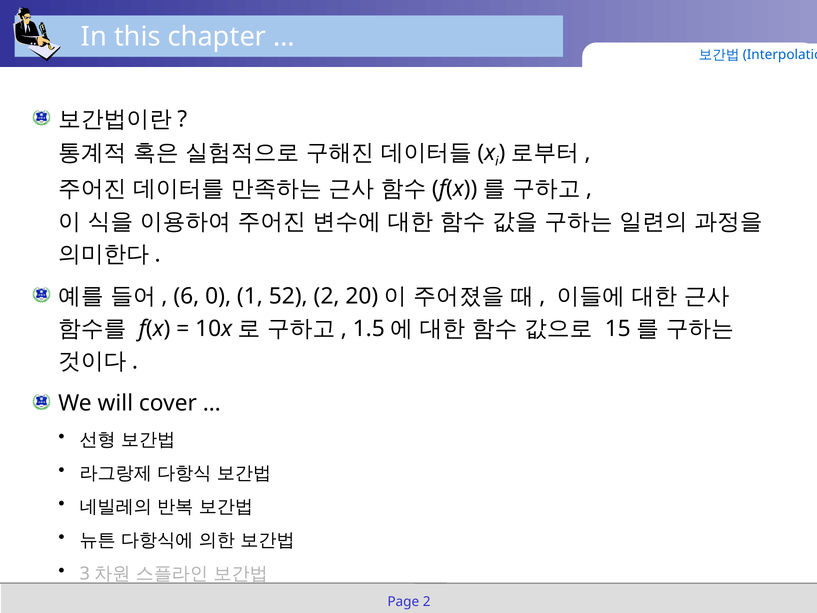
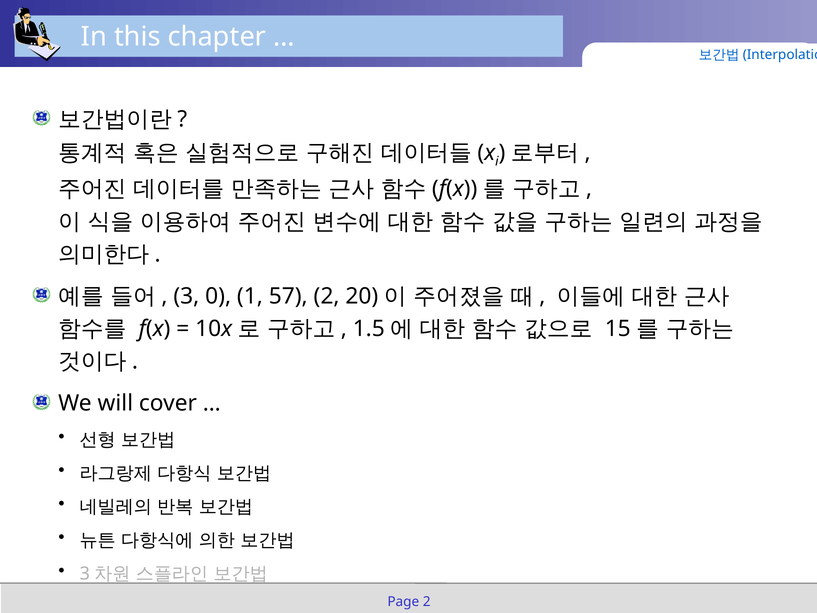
6: 6 -> 3
52: 52 -> 57
